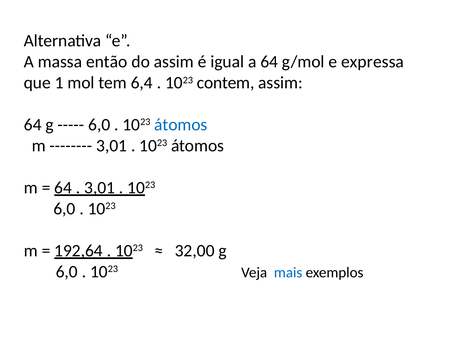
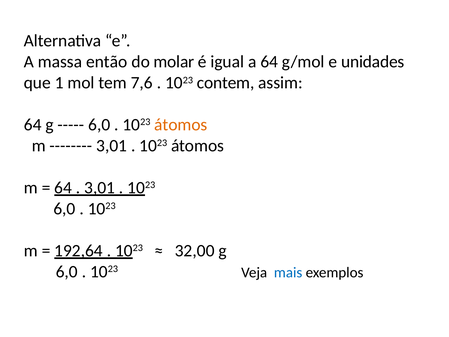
do assim: assim -> molar
expressa: expressa -> unidades
6,4: 6,4 -> 7,6
átomos at (181, 125) colour: blue -> orange
